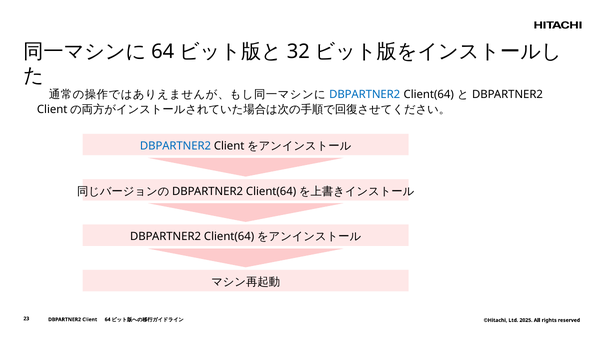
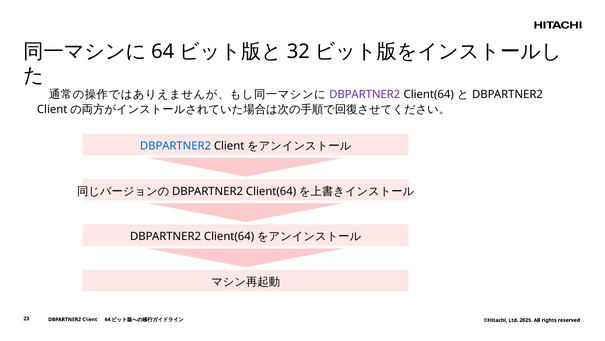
DBPARTNER2 at (365, 94) colour: blue -> purple
